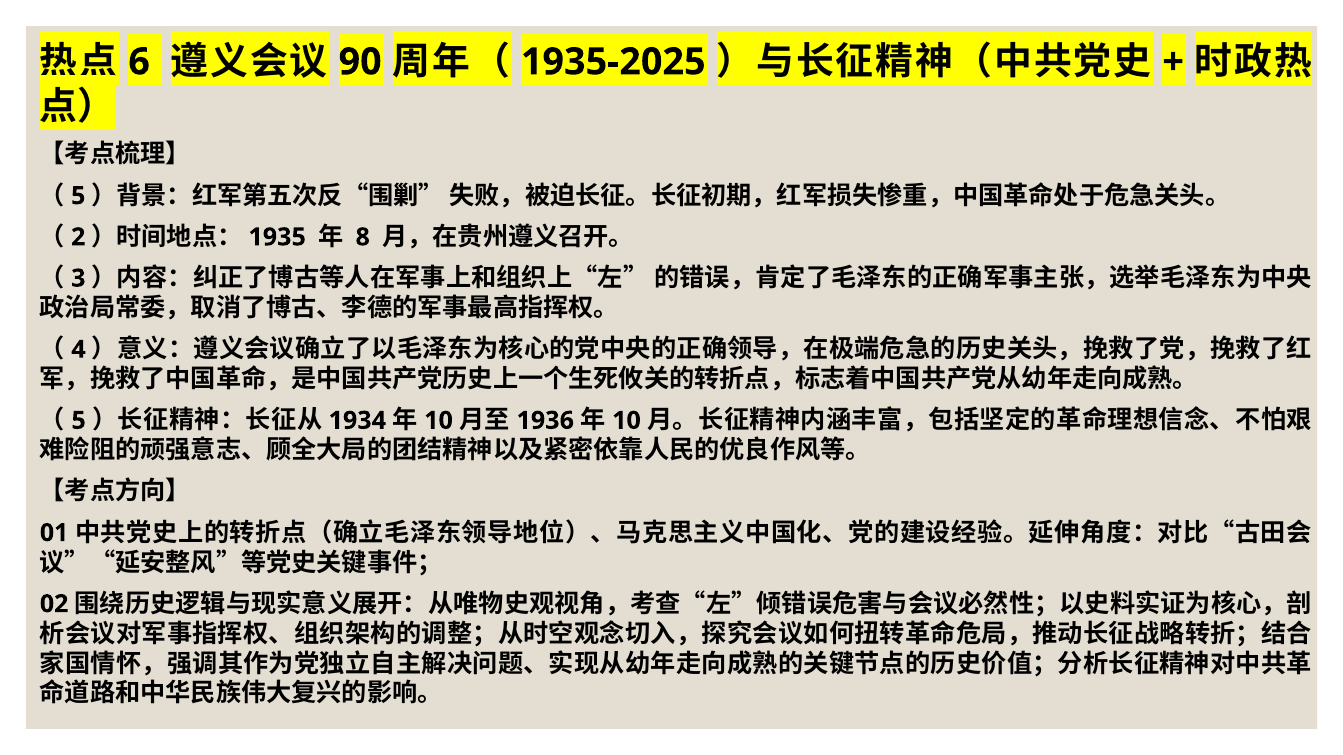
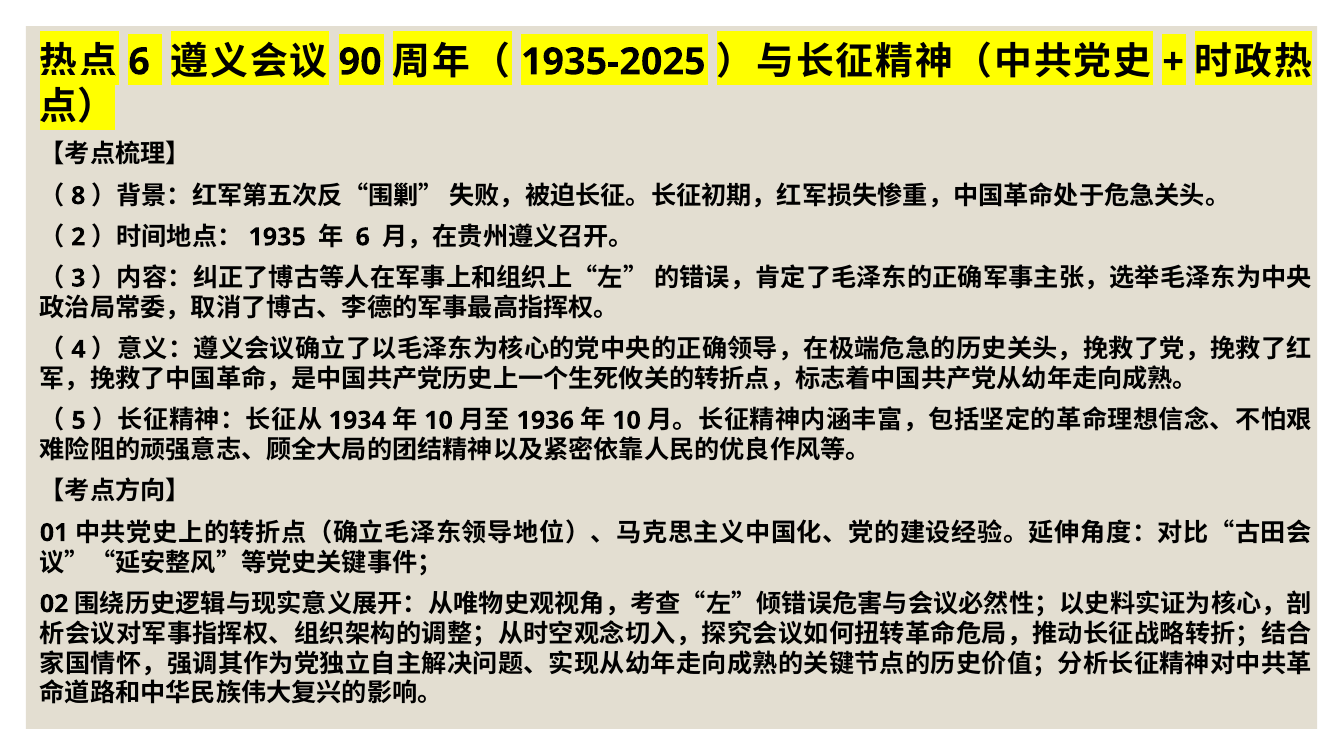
5 at (78, 196): 5 -> 8
8 at (363, 237): 8 -> 6
